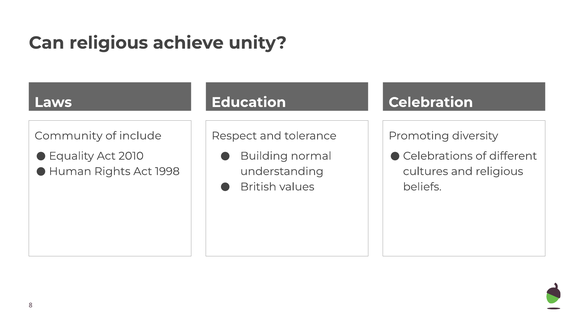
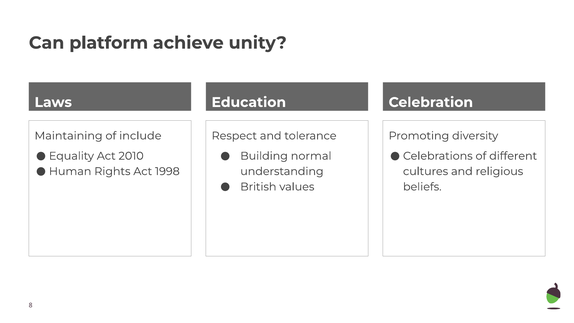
Can religious: religious -> platform
Community: Community -> Maintaining
